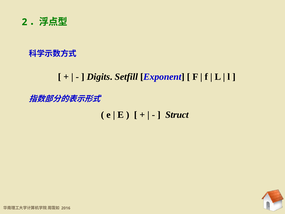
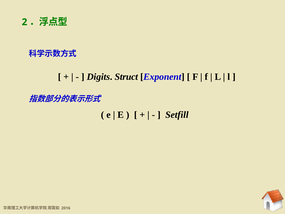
Setfill: Setfill -> Struct
Struct: Struct -> Setfill
